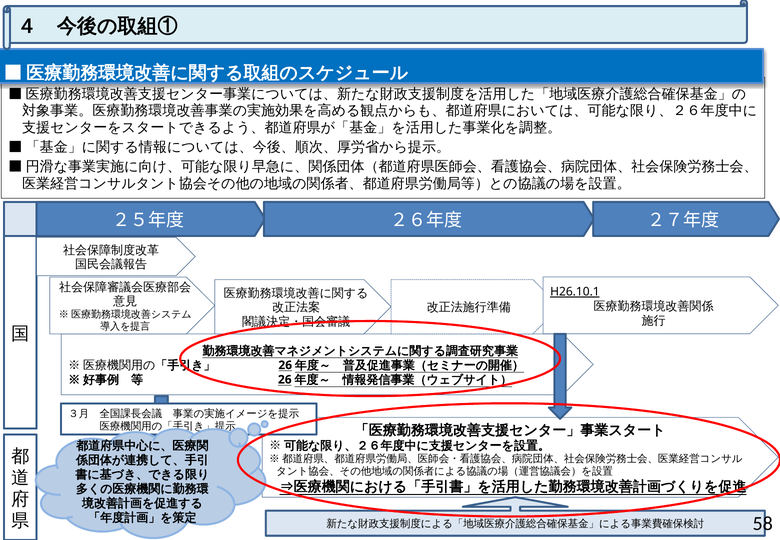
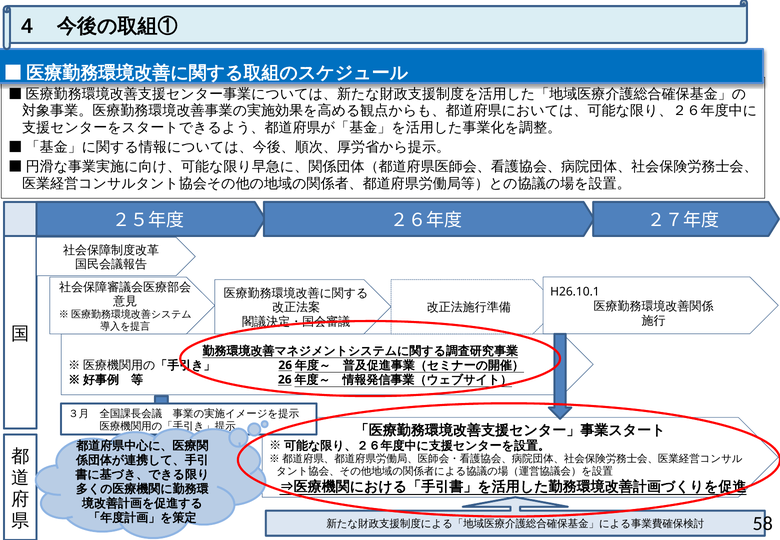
H26.10.1 underline: present -> none
